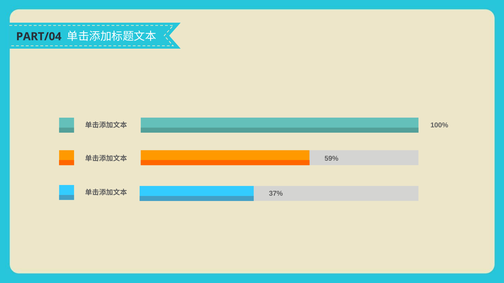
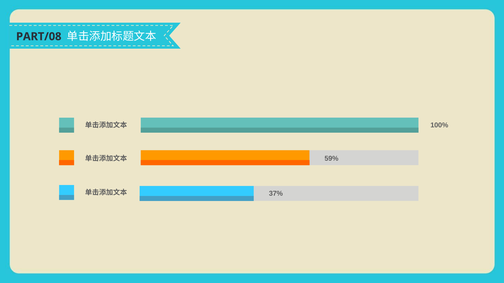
PART/04: PART/04 -> PART/08
